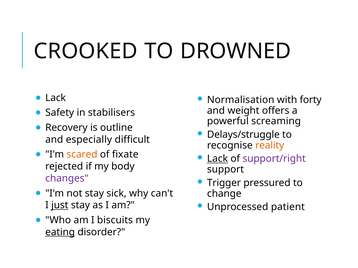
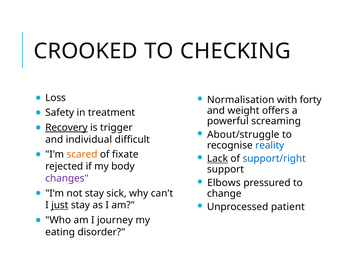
DROWNED: DROWNED -> CHECKING
Lack at (56, 98): Lack -> Loss
stabilisers: stabilisers -> treatment
Recovery underline: none -> present
outline: outline -> trigger
Delays/struggle: Delays/struggle -> About/struggle
especially: especially -> individual
reality colour: orange -> blue
support/right colour: purple -> blue
Trigger: Trigger -> Elbows
biscuits: biscuits -> journey
eating underline: present -> none
